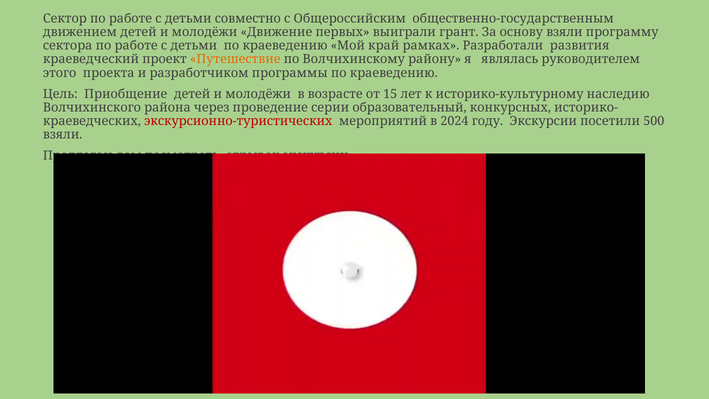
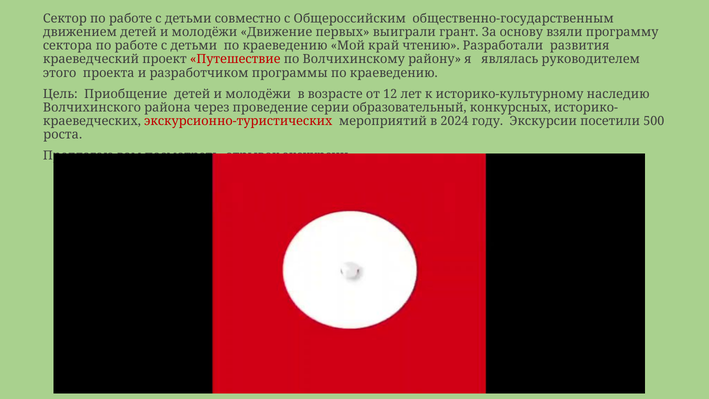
рамках: рамках -> чтению
Путешествие colour: orange -> red
15: 15 -> 12
взяли at (63, 135): взяли -> роста
